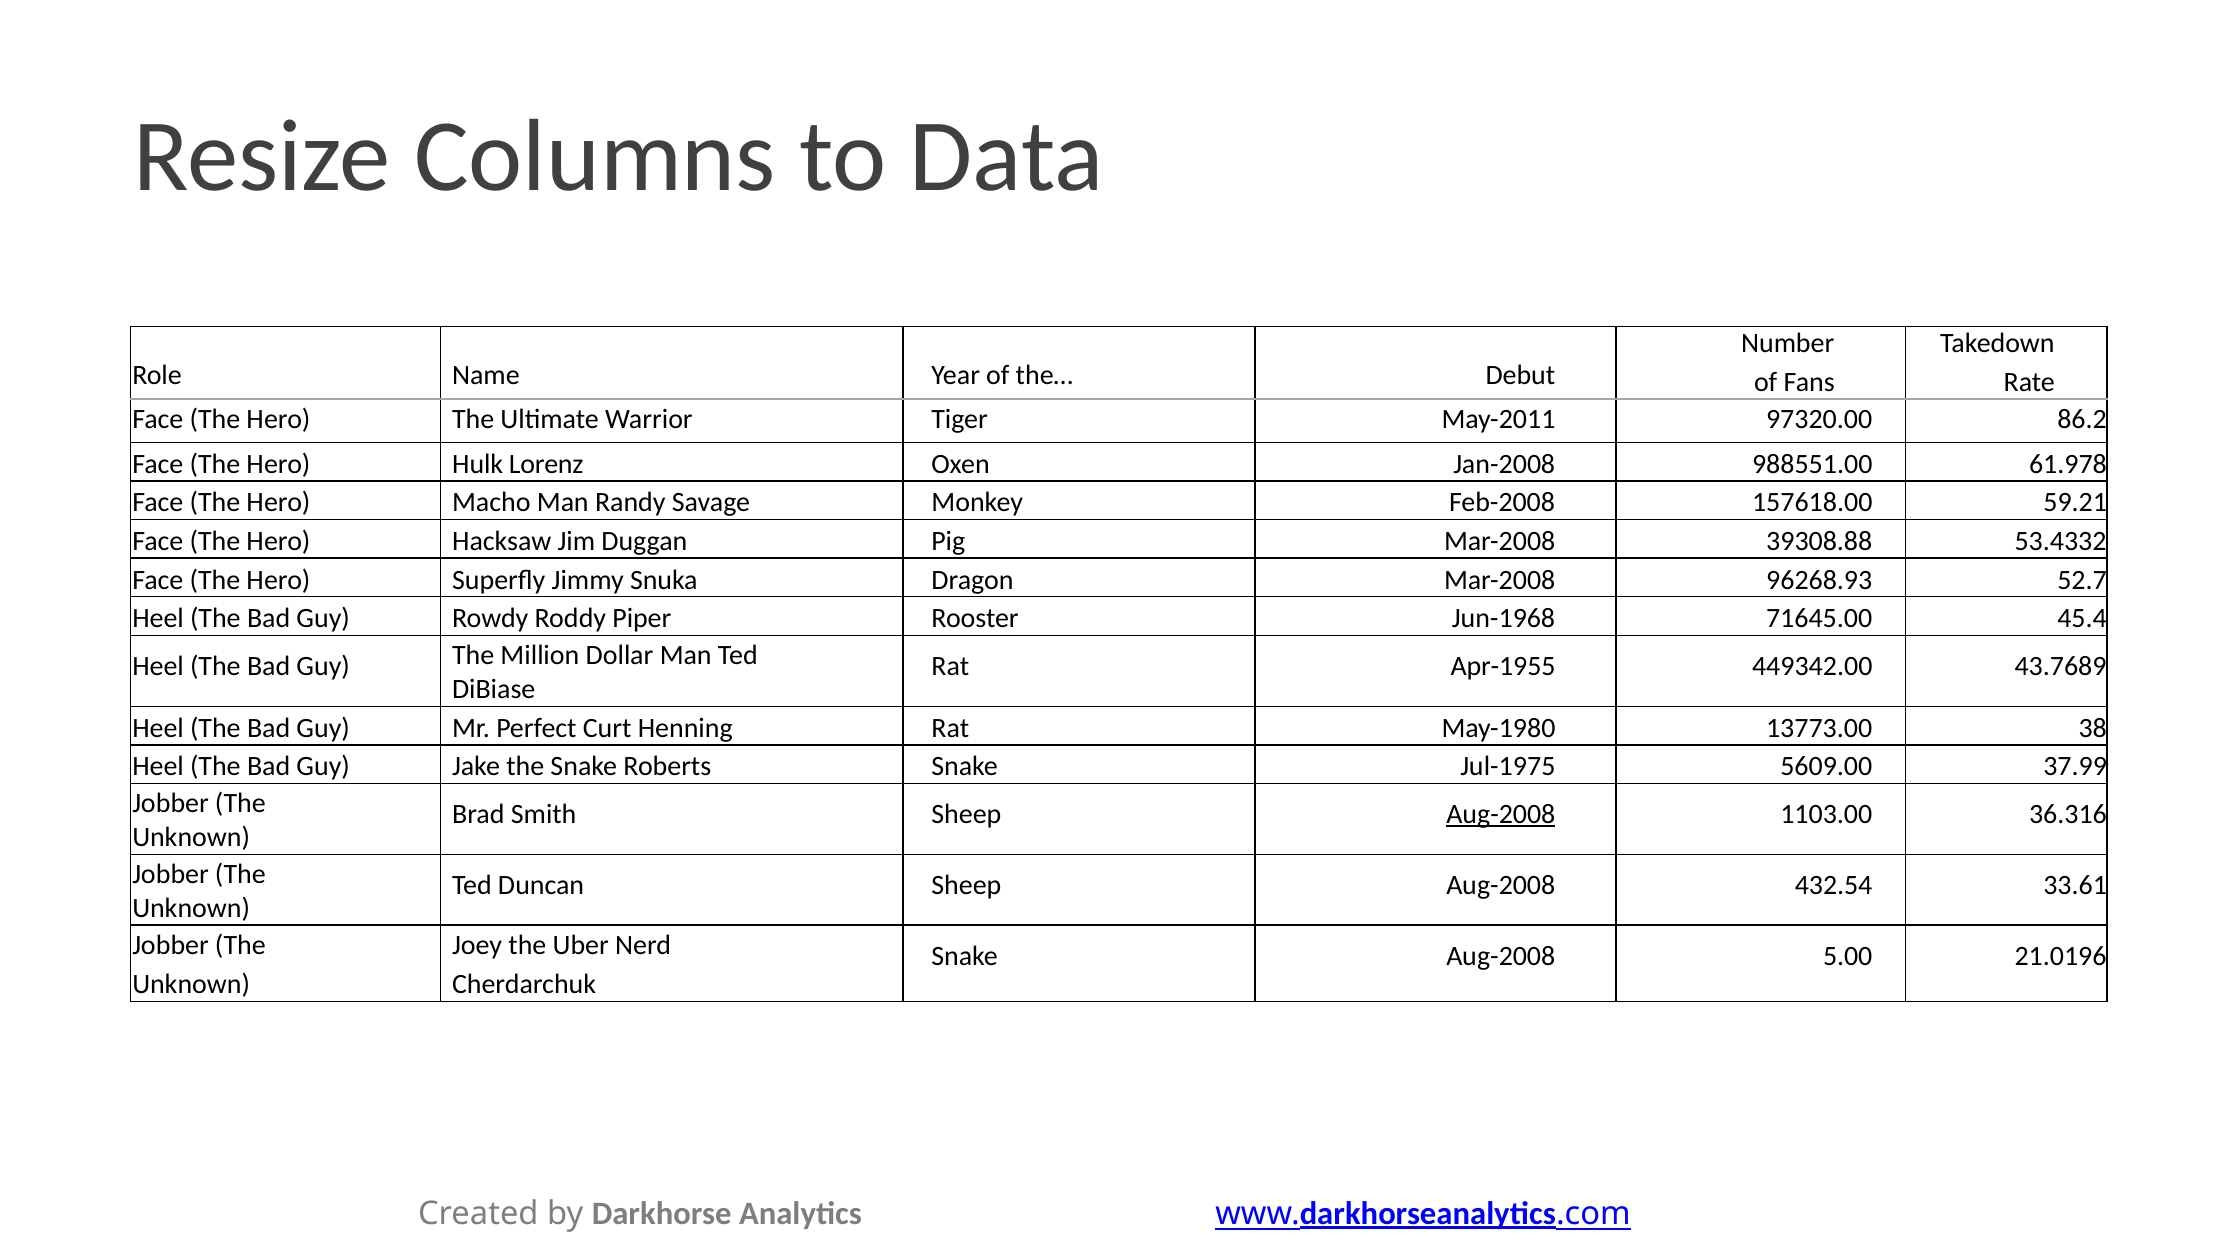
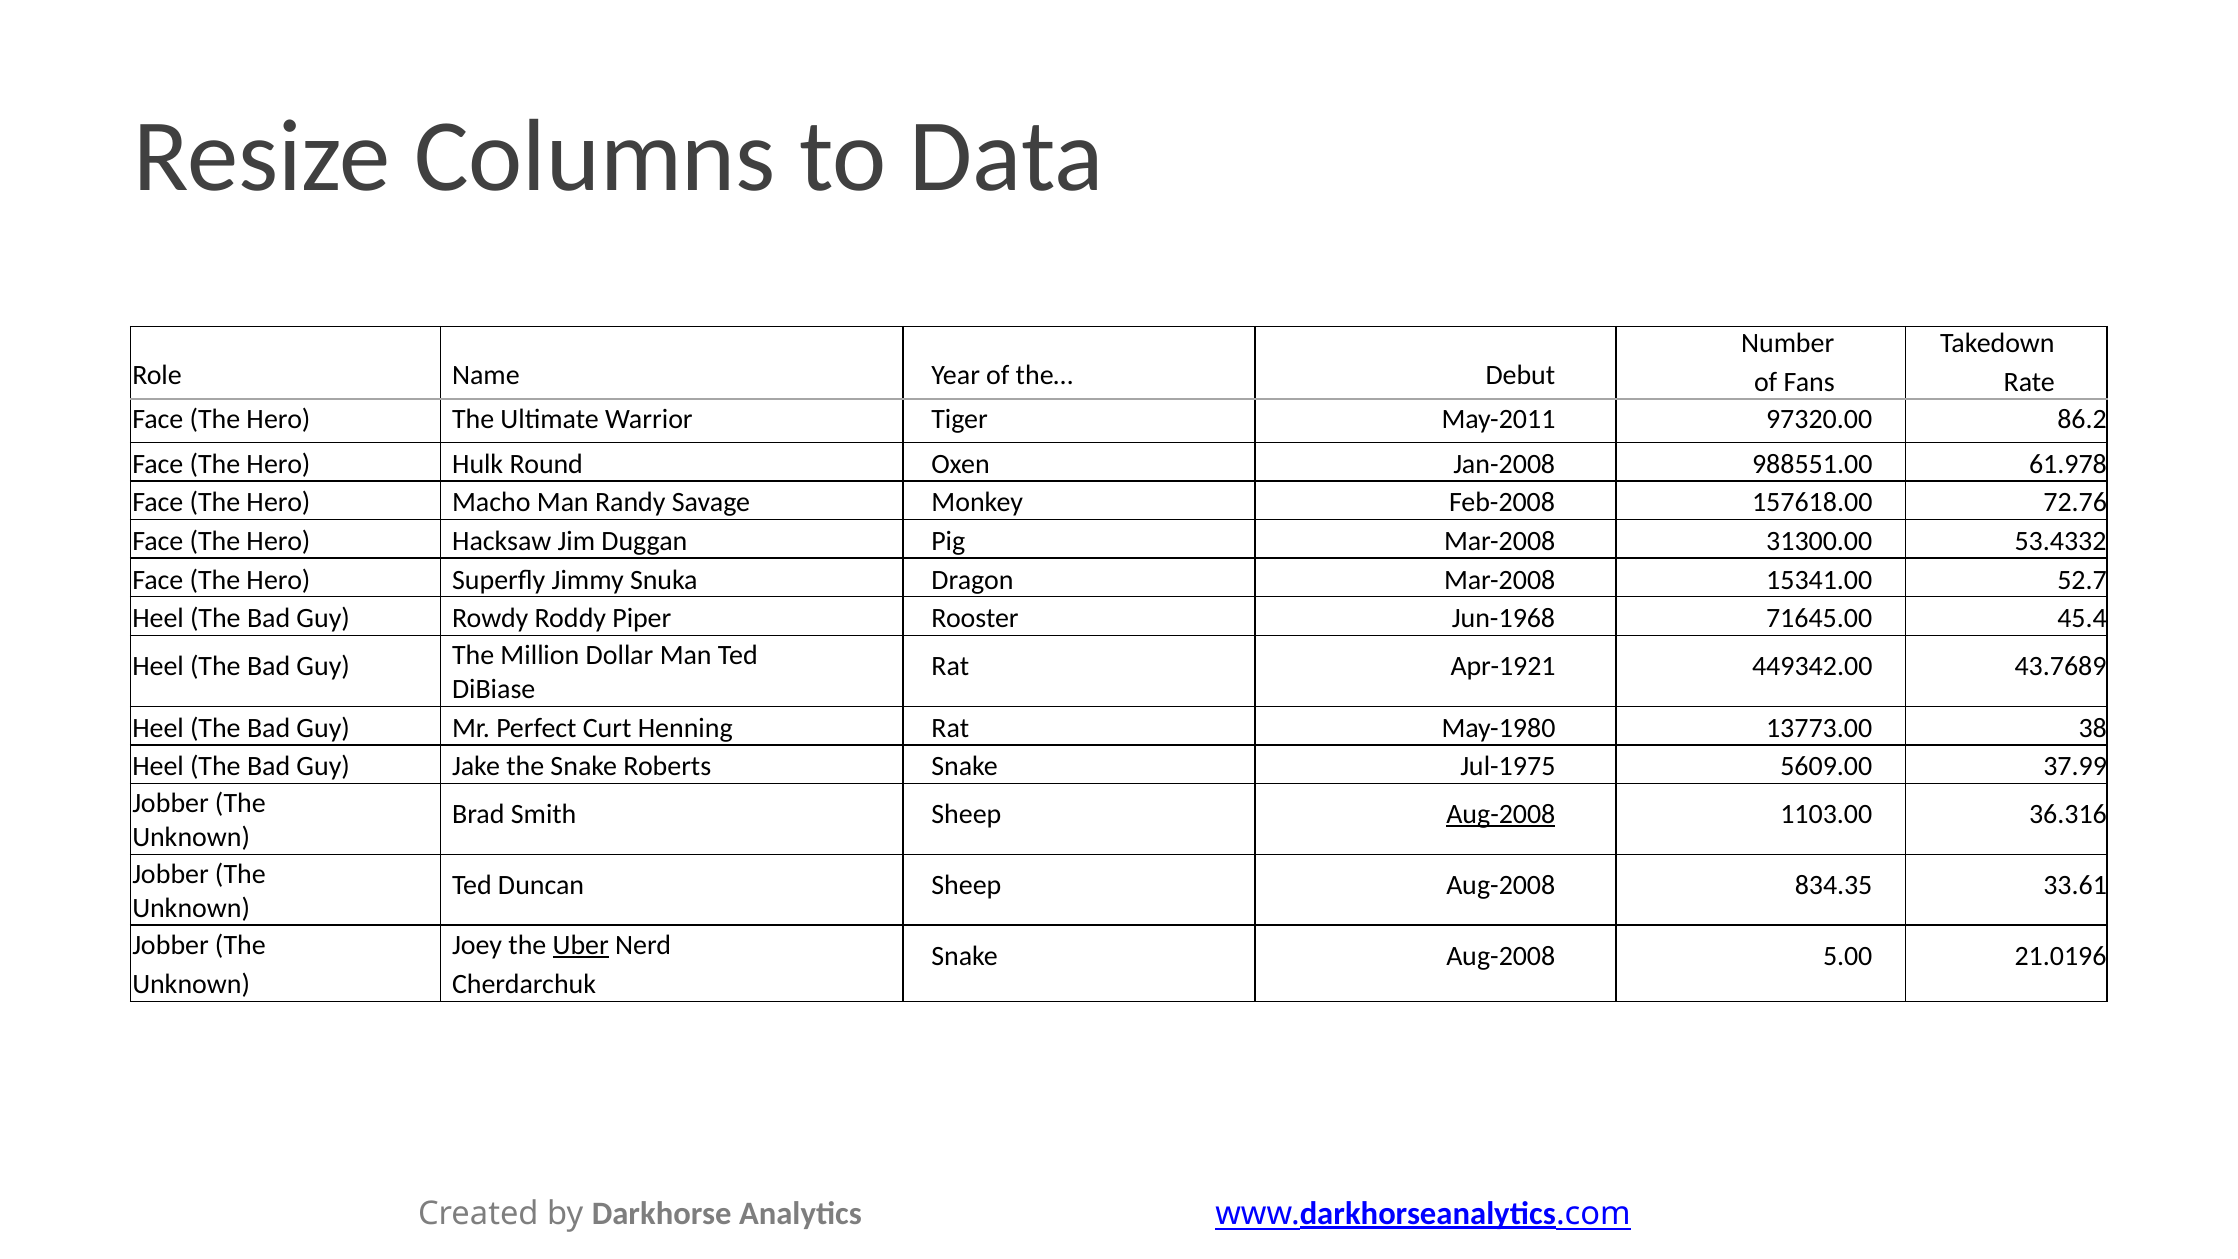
Lorenz: Lorenz -> Round
59.21: 59.21 -> 72.76
39308.88: 39308.88 -> 31300.00
96268.93: 96268.93 -> 15341.00
Apr-1955: Apr-1955 -> Apr-1921
432.54: 432.54 -> 834.35
Uber underline: none -> present
